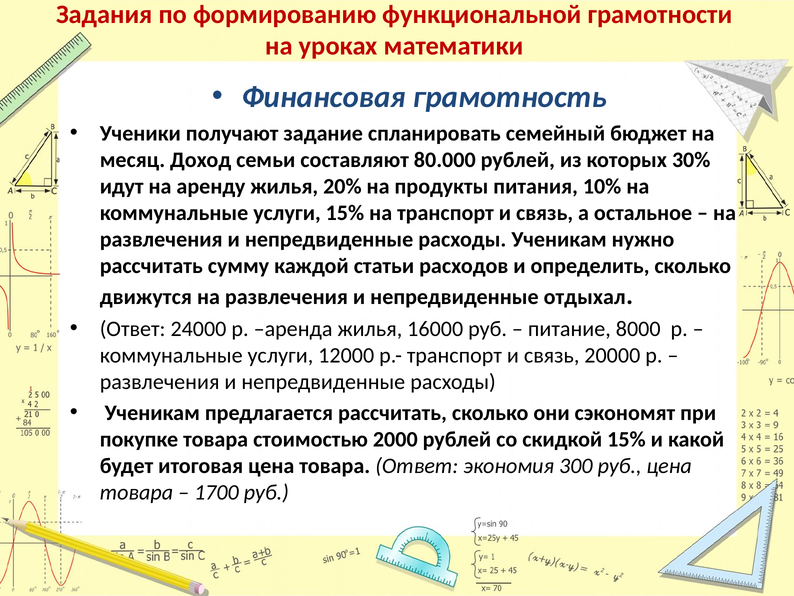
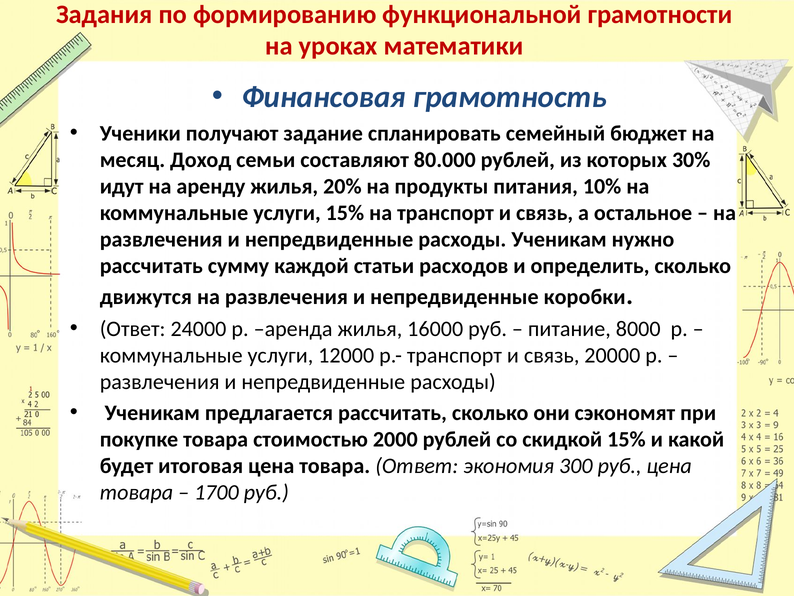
отдыхал: отдыхал -> коробки
